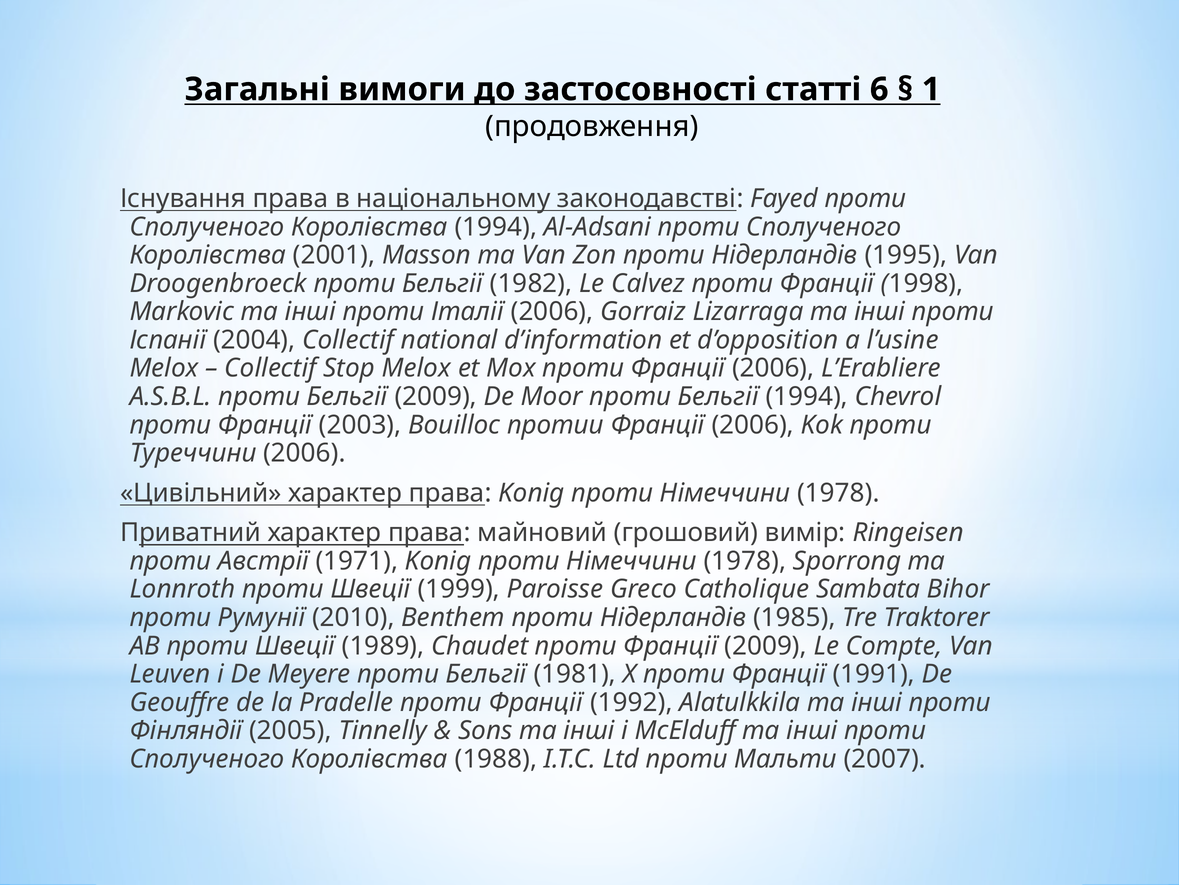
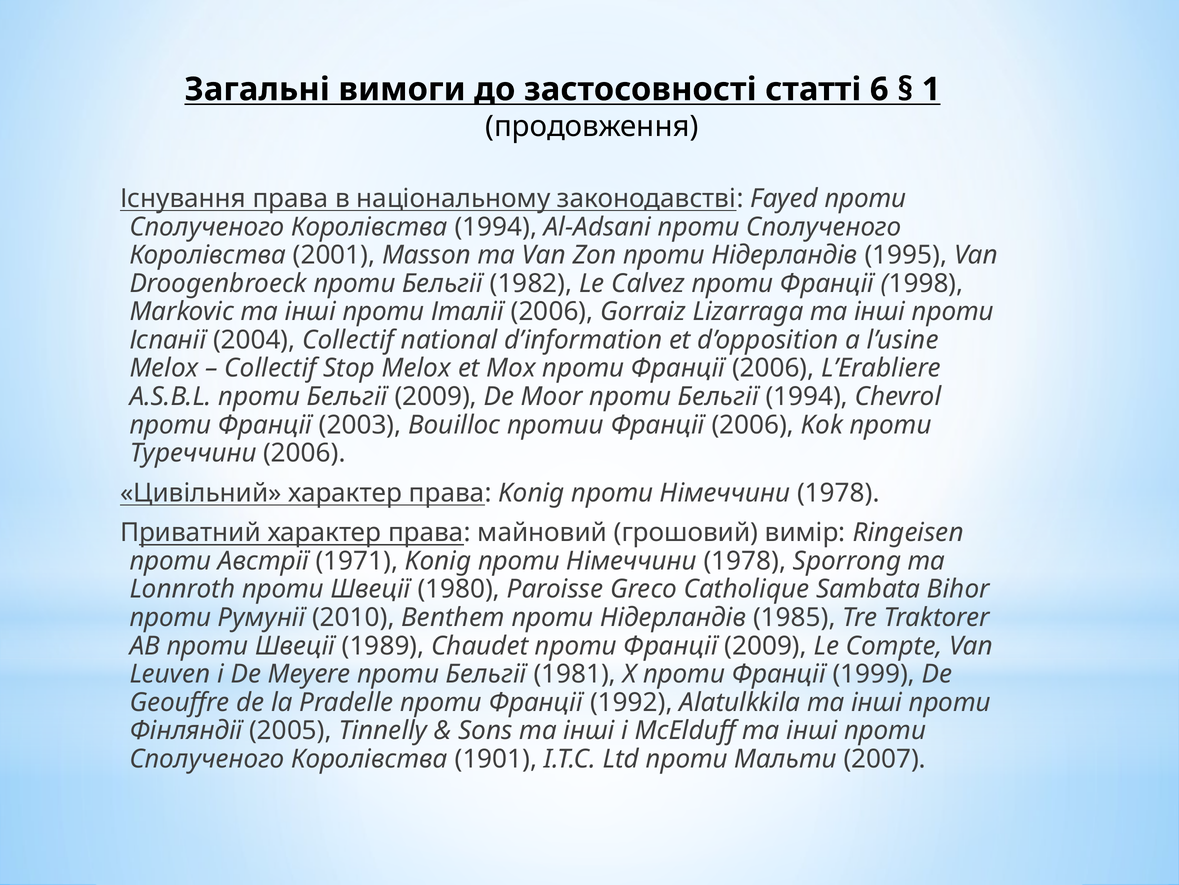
1999: 1999 -> 1980
1991: 1991 -> 1999
1988: 1988 -> 1901
